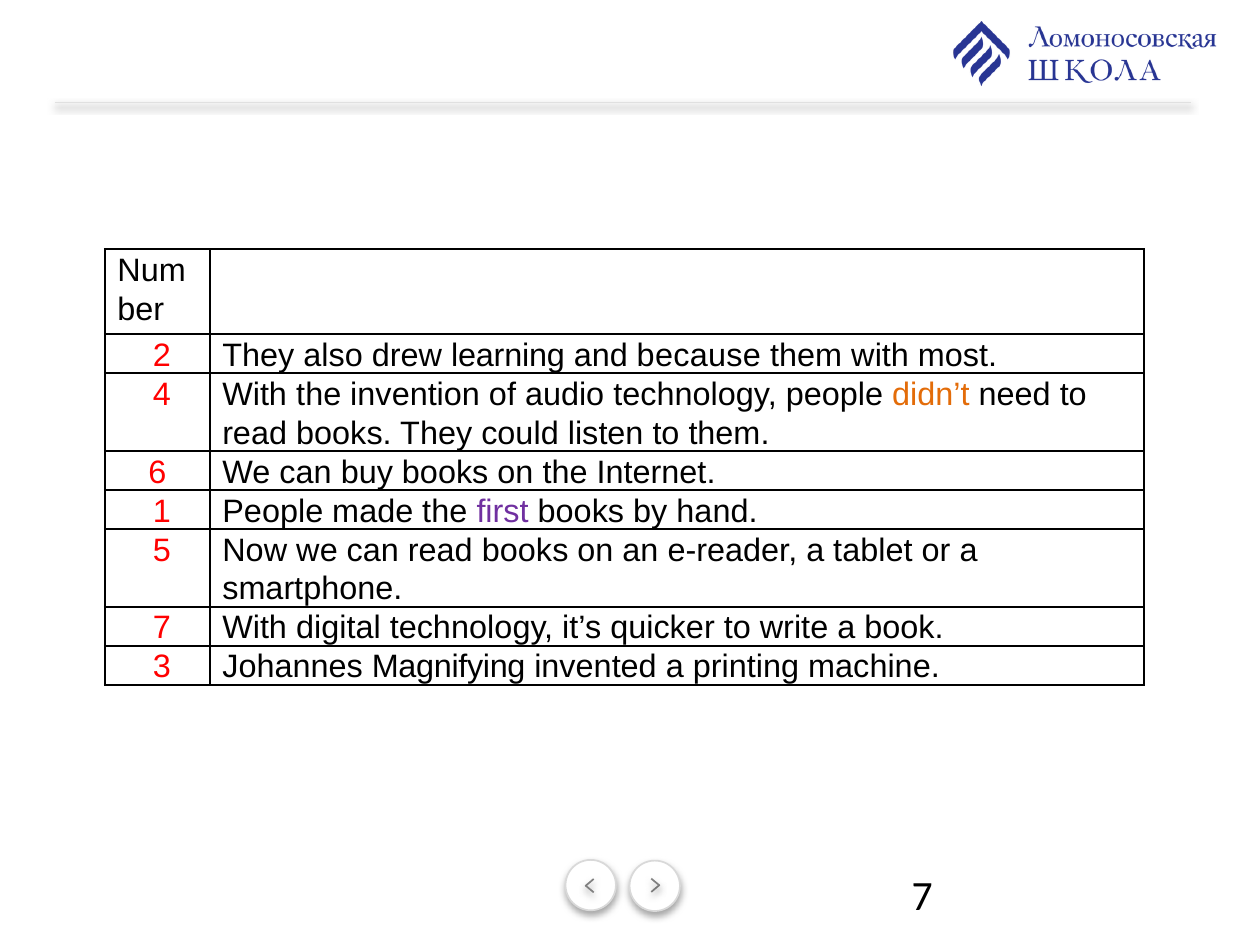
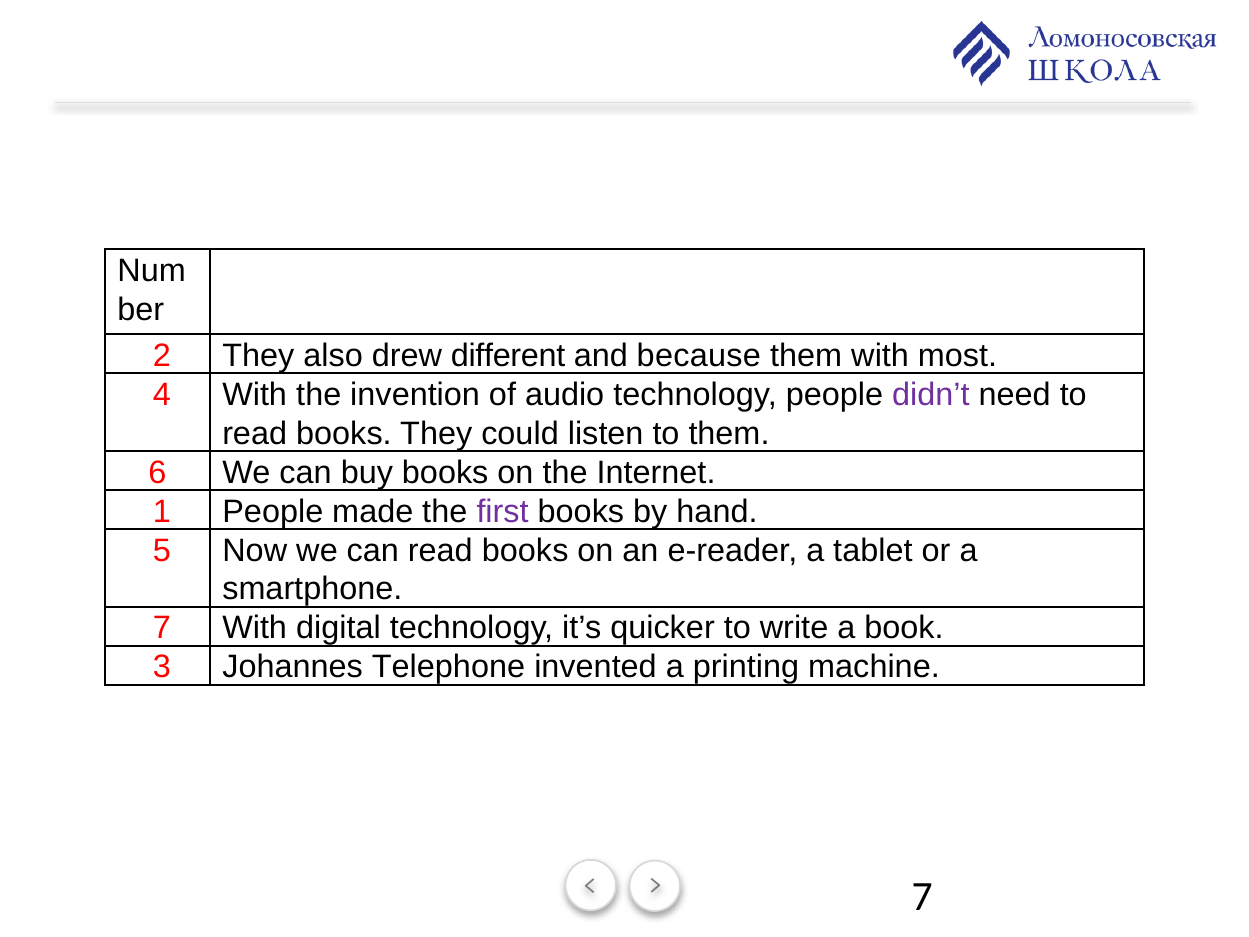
learning: learning -> different
didn’t colour: orange -> purple
Magnifying: Magnifying -> Telephone
